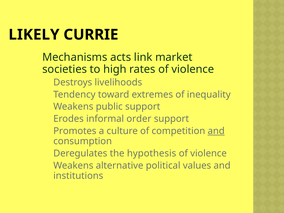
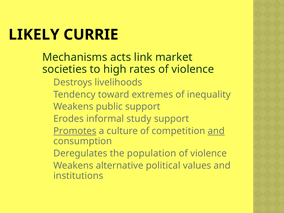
order: order -> study
Promotes underline: none -> present
hypothesis: hypothesis -> population
